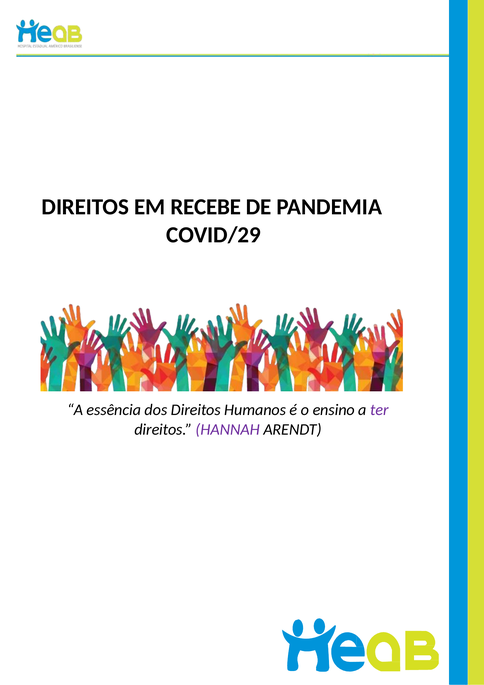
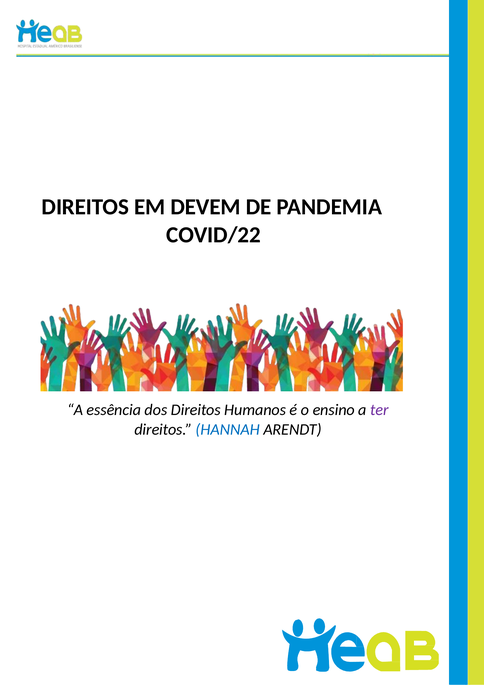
RECEBE: RECEBE -> DEVEM
COVID/29: COVID/29 -> COVID/22
HANNAH colour: purple -> blue
